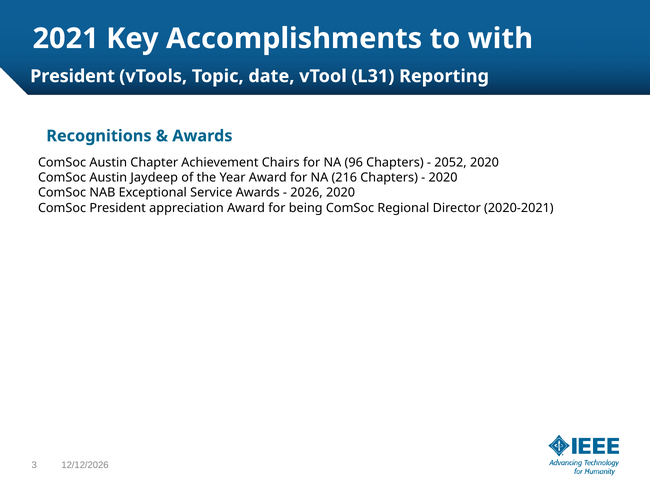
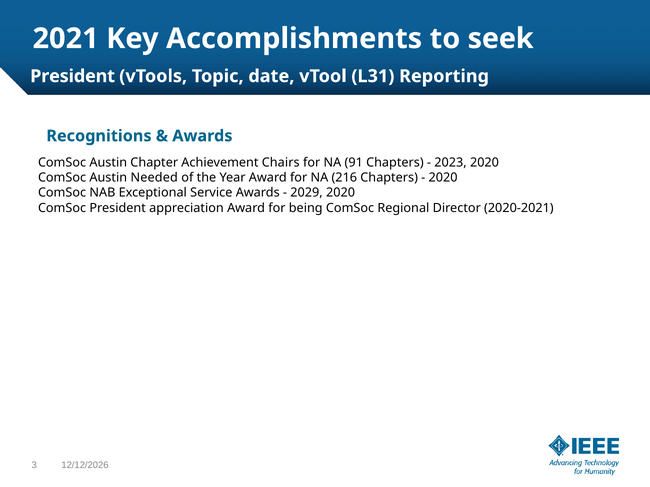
with: with -> seek
96: 96 -> 91
2052: 2052 -> 2023
Jaydeep: Jaydeep -> Needed
2026: 2026 -> 2029
